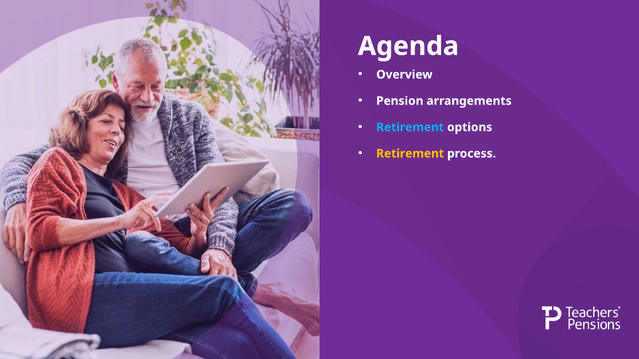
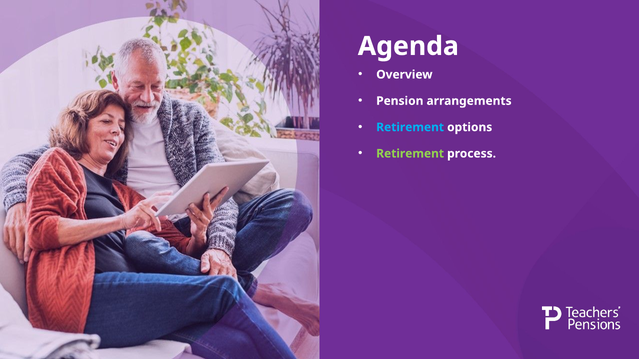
Retirement at (410, 154) colour: yellow -> light green
